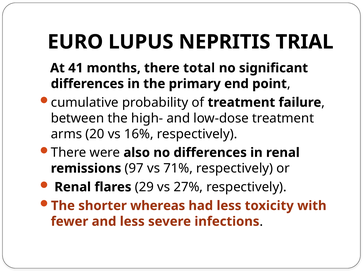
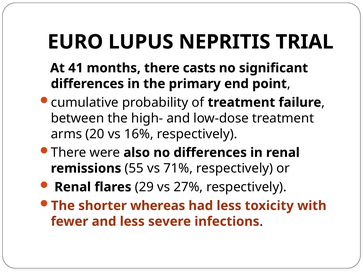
total: total -> casts
97: 97 -> 55
